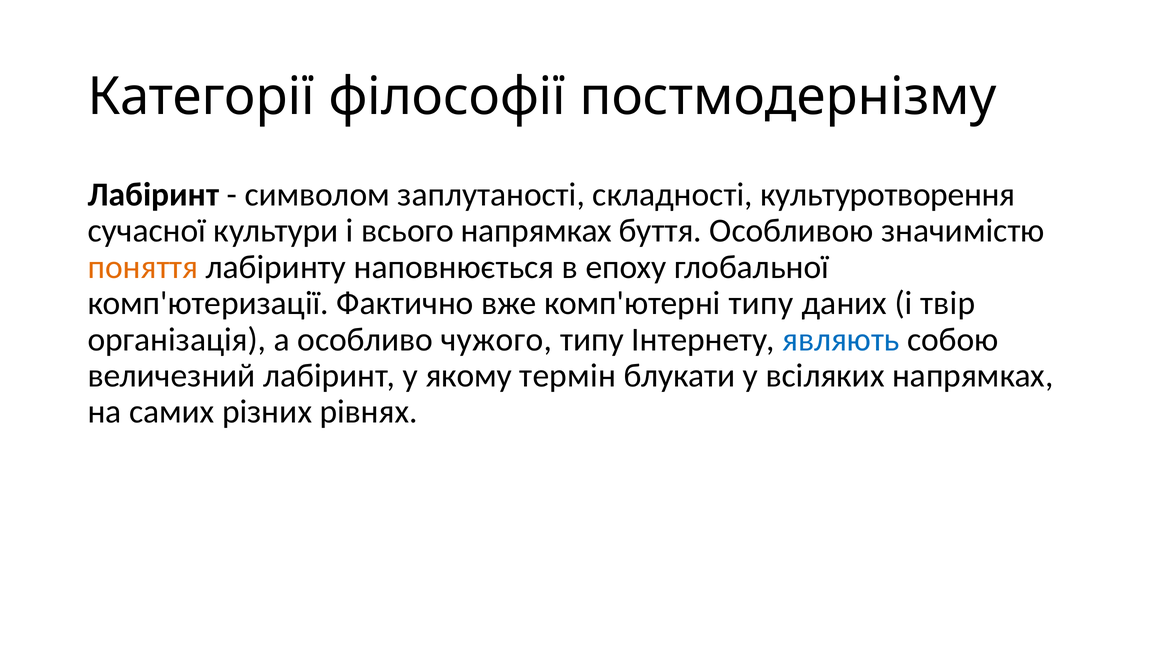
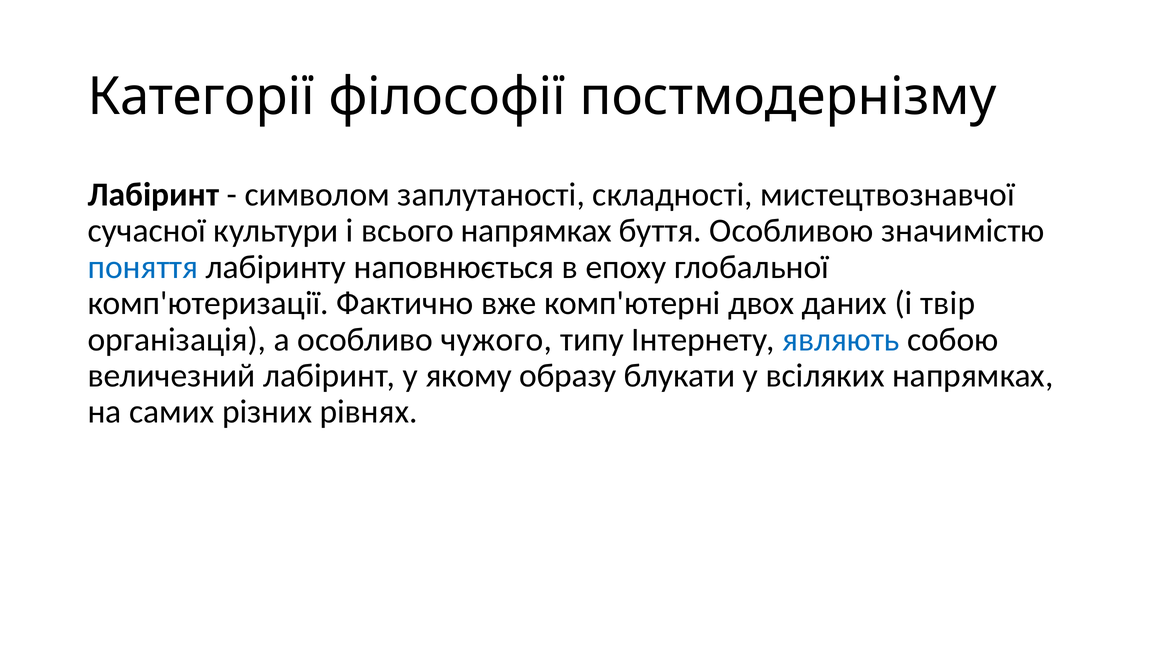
культуротворення: культуротворення -> мистецтвознавчої
поняття colour: orange -> blue
комп'ютерні типу: типу -> двох
термін: термін -> образу
